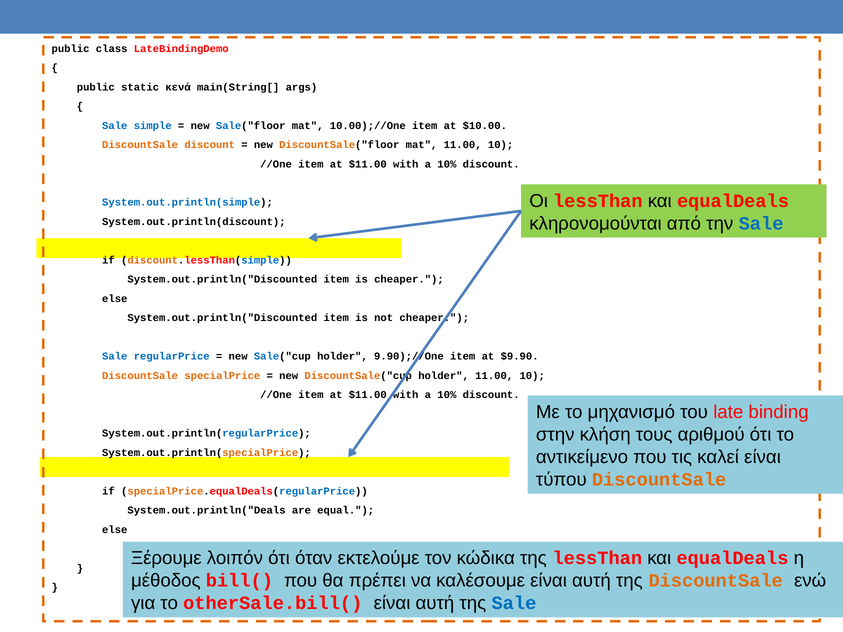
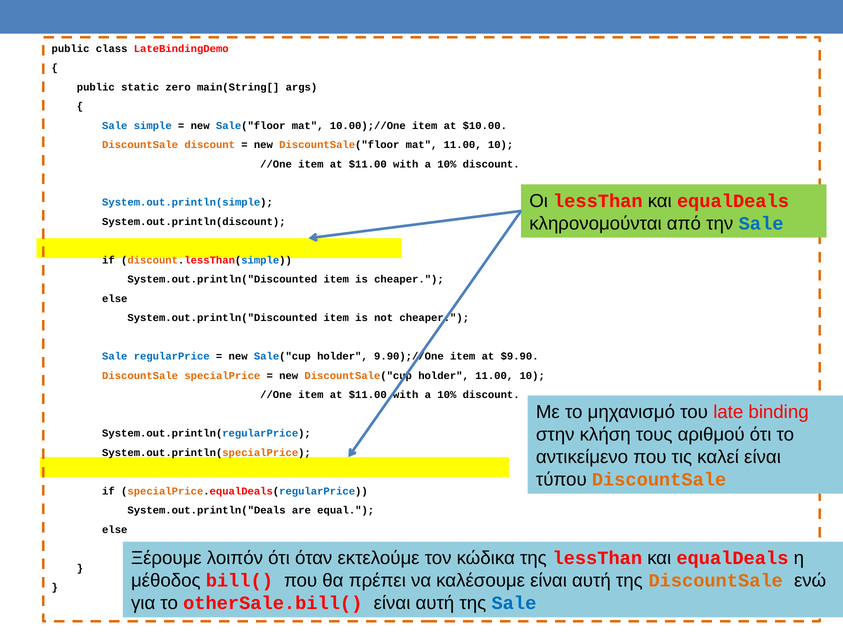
κενά: κενά -> zero
